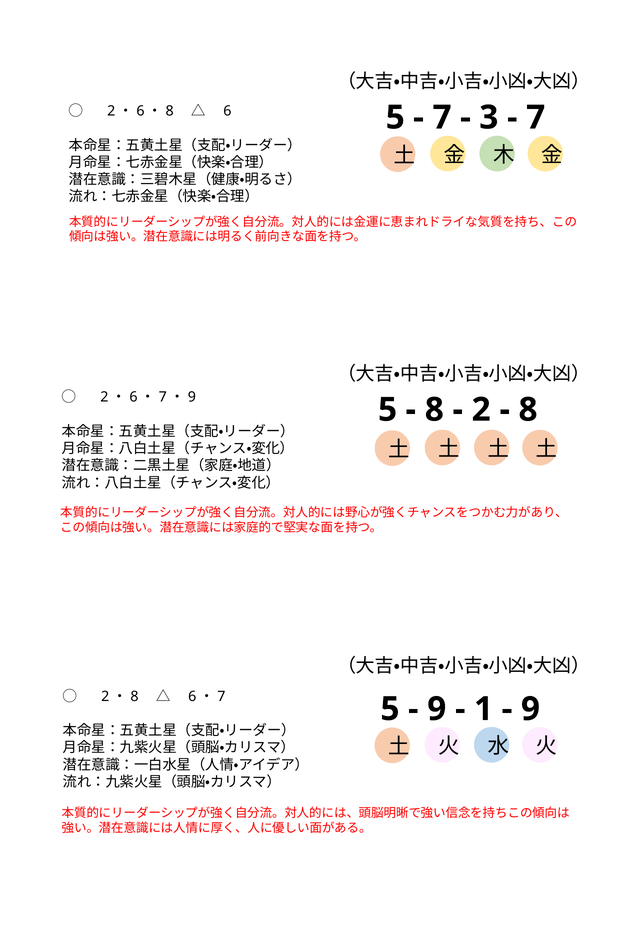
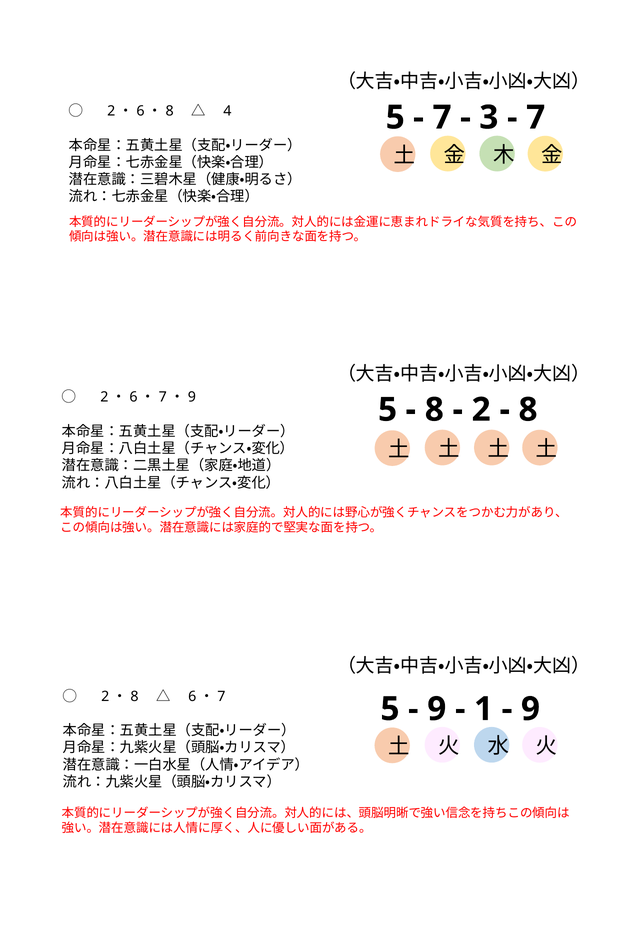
6: 6 -> 4
